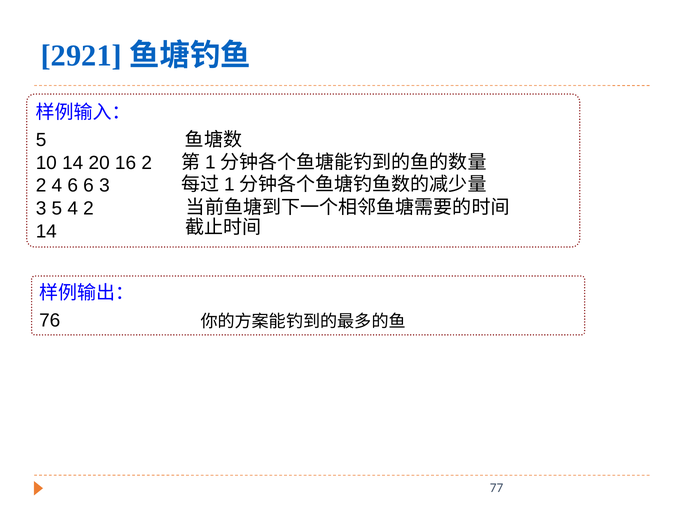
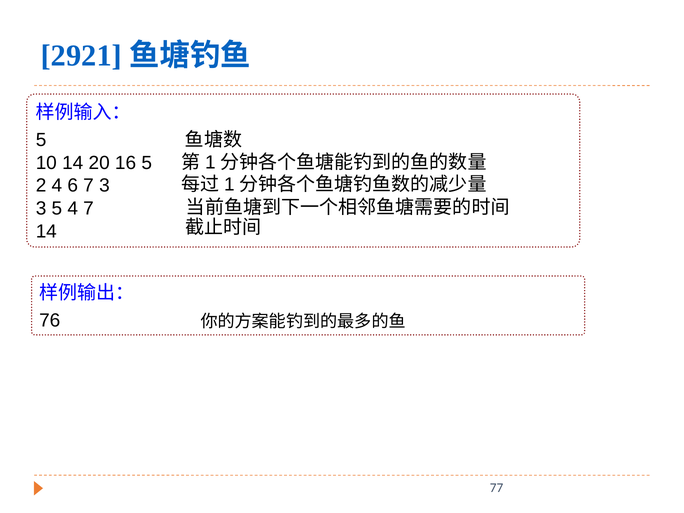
16 2: 2 -> 5
6 6: 6 -> 7
4 2: 2 -> 7
